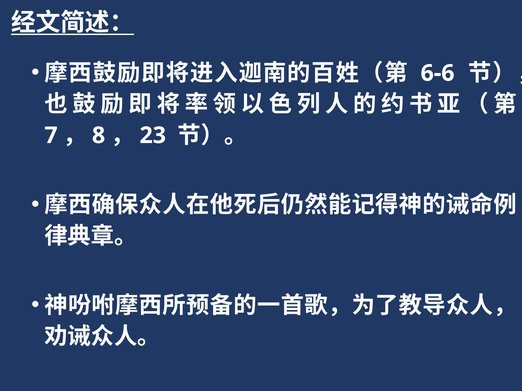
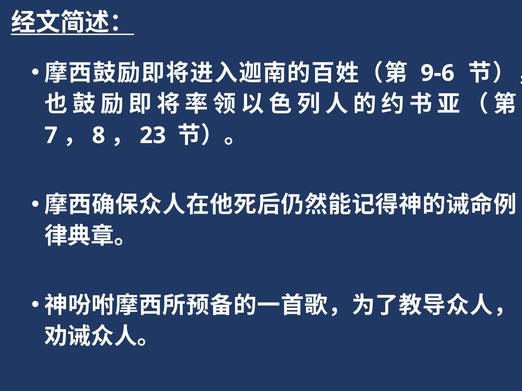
6-6: 6-6 -> 9-6
